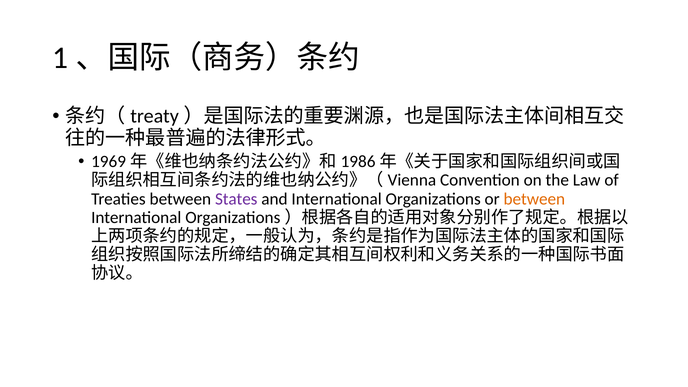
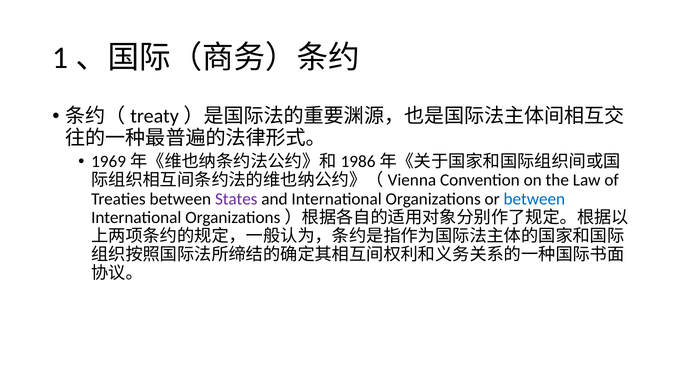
between at (534, 199) colour: orange -> blue
